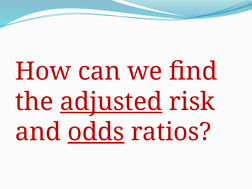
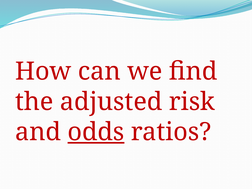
adjusted underline: present -> none
